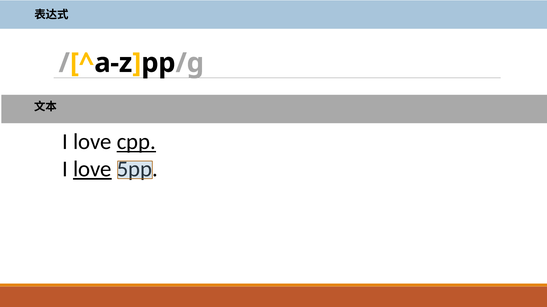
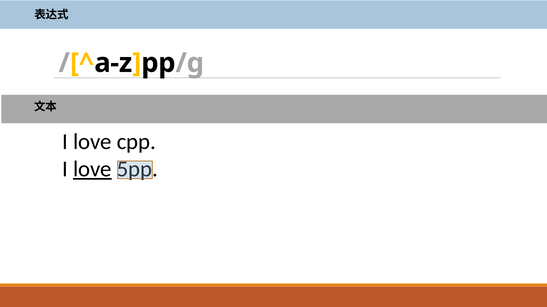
cpp underline: present -> none
